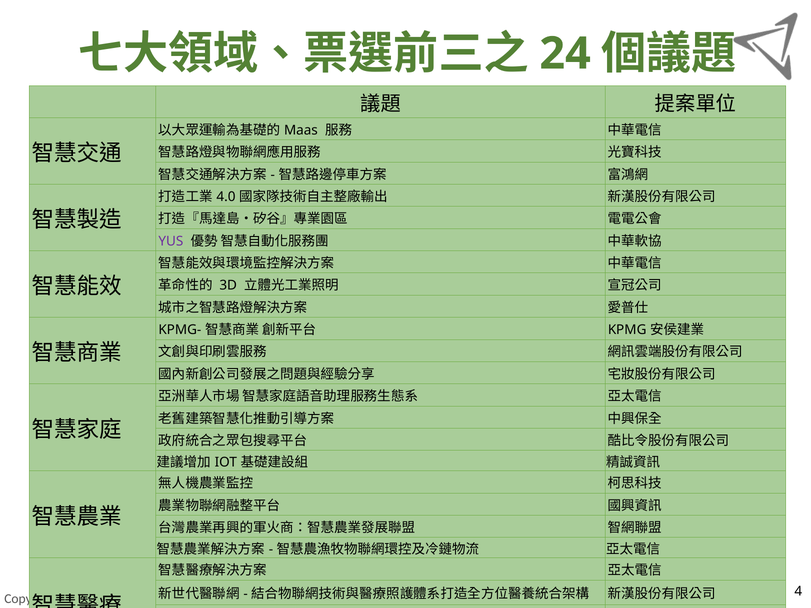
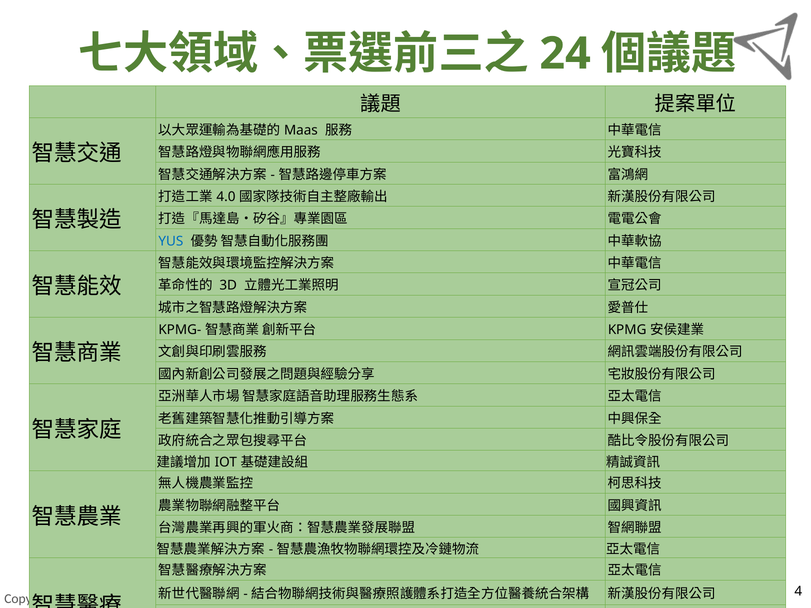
YUS colour: purple -> blue
